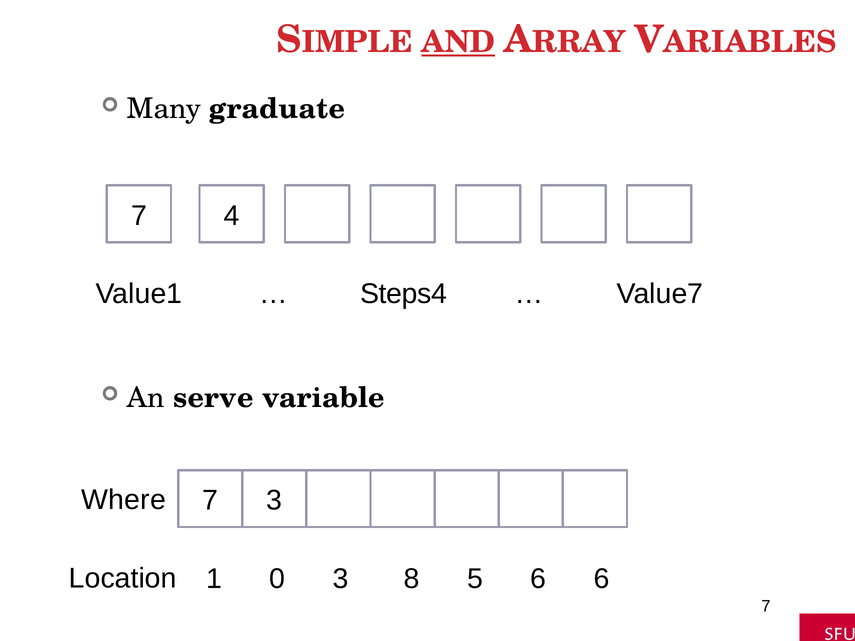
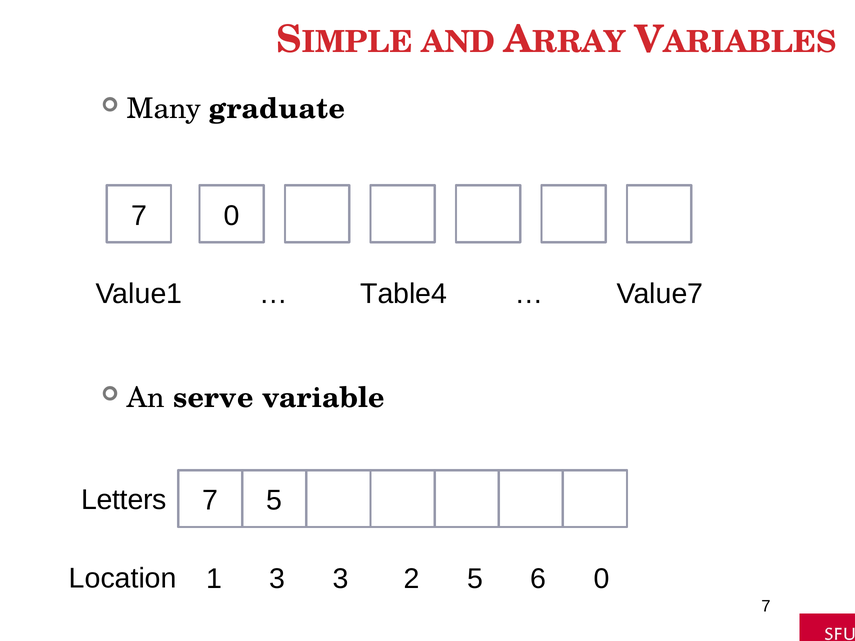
AND underline: present -> none
7 4: 4 -> 0
Steps4: Steps4 -> Table4
Where: Where -> Letters
7 3: 3 -> 5
1 0: 0 -> 3
8: 8 -> 2
6 6: 6 -> 0
